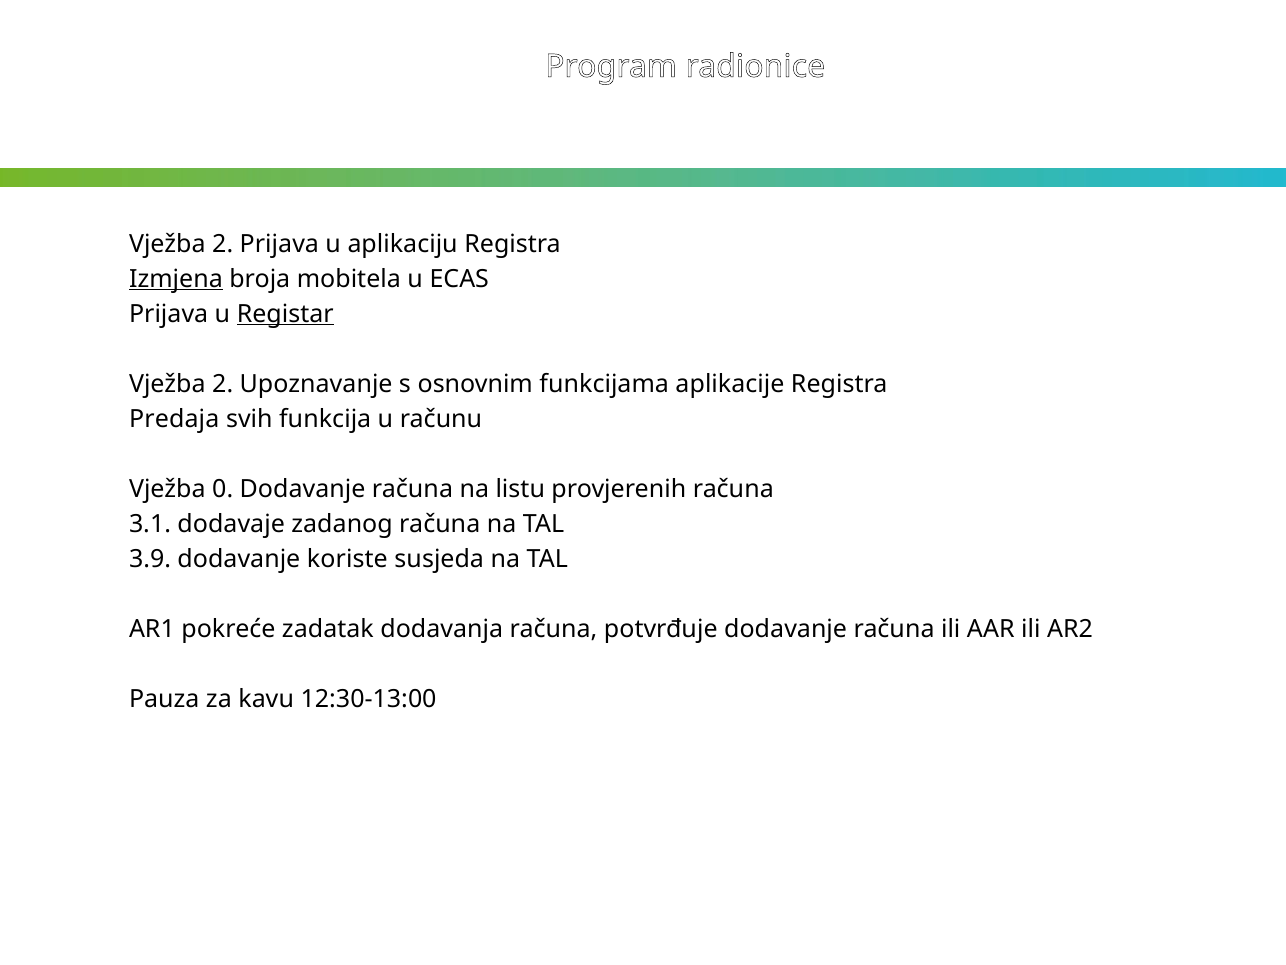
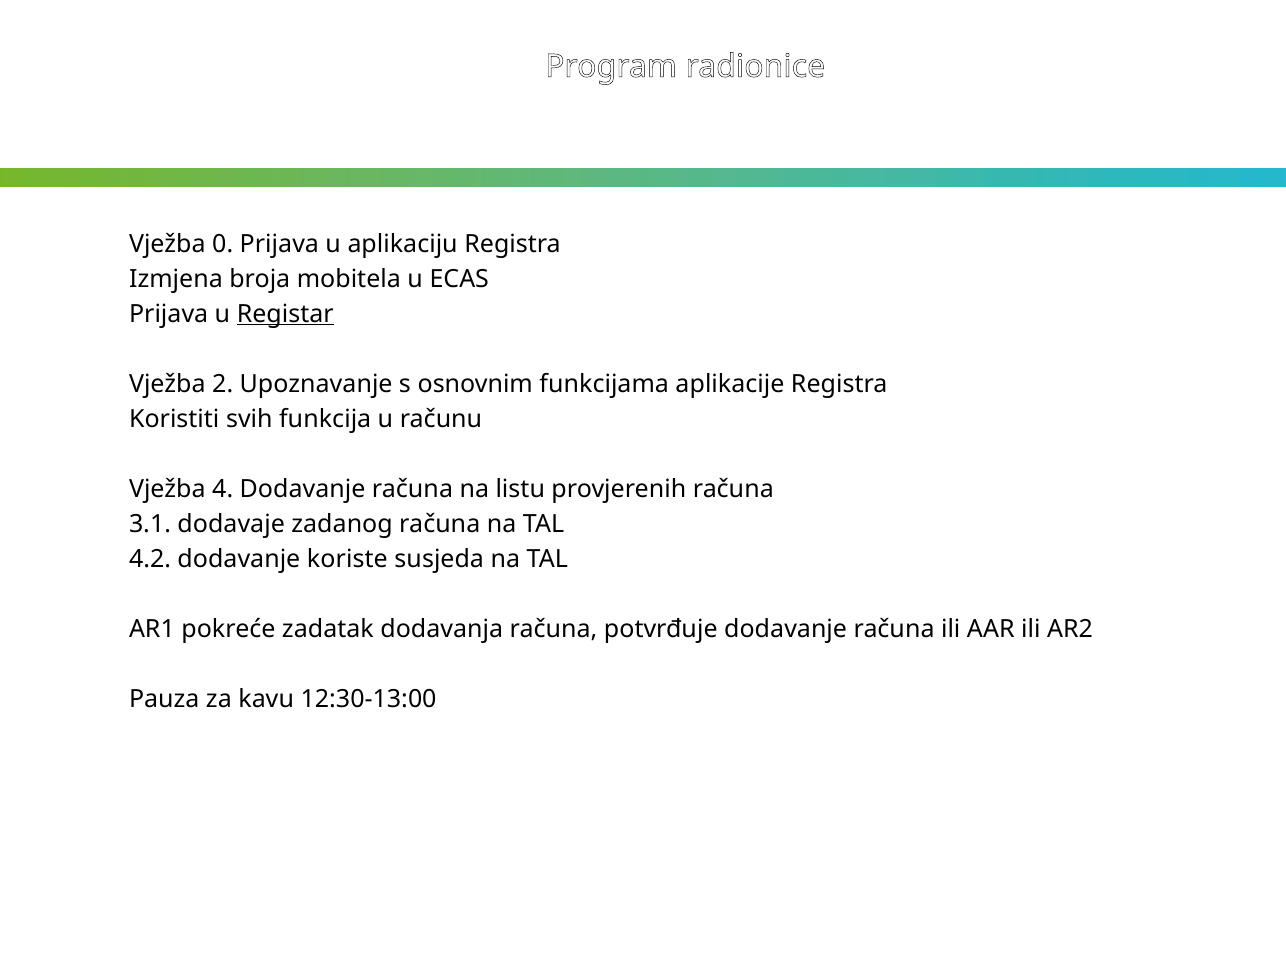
2 at (223, 244): 2 -> 0
Izmjena underline: present -> none
Predaja: Predaja -> Koristiti
0: 0 -> 4
3.9: 3.9 -> 4.2
